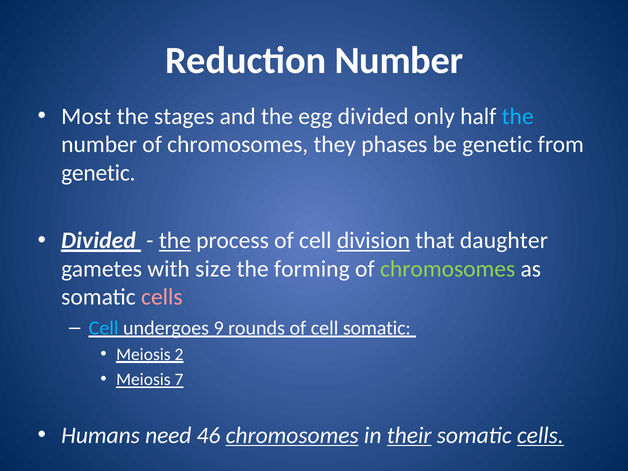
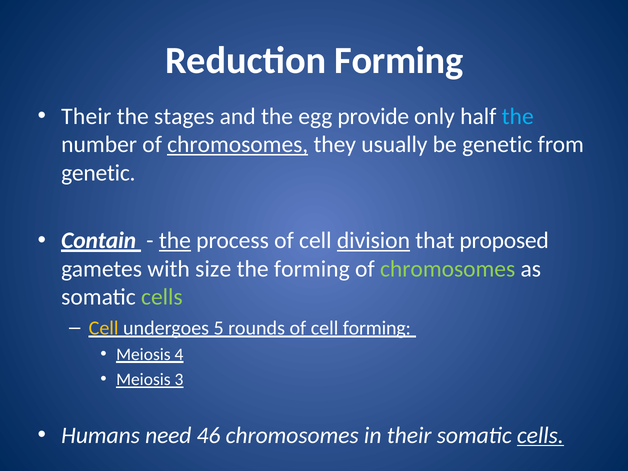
Reduction Number: Number -> Forming
Most at (86, 116): Most -> Their
egg divided: divided -> provide
chromosomes at (238, 145) underline: none -> present
phases: phases -> usually
Divided at (99, 241): Divided -> Contain
daughter: daughter -> proposed
cells at (162, 297) colour: pink -> light green
Cell at (104, 328) colour: light blue -> yellow
9: 9 -> 5
cell somatic: somatic -> forming
2: 2 -> 4
7: 7 -> 3
chromosomes at (292, 435) underline: present -> none
their at (409, 435) underline: present -> none
